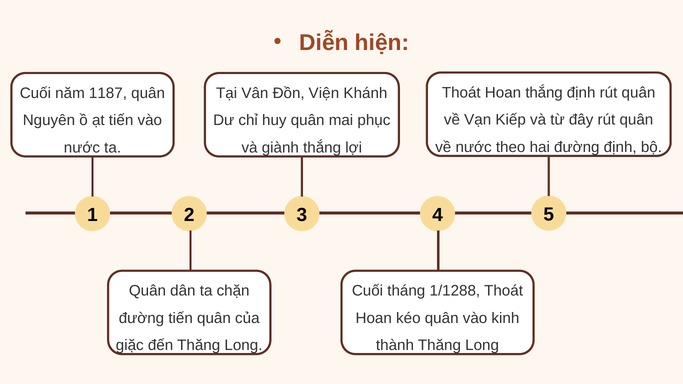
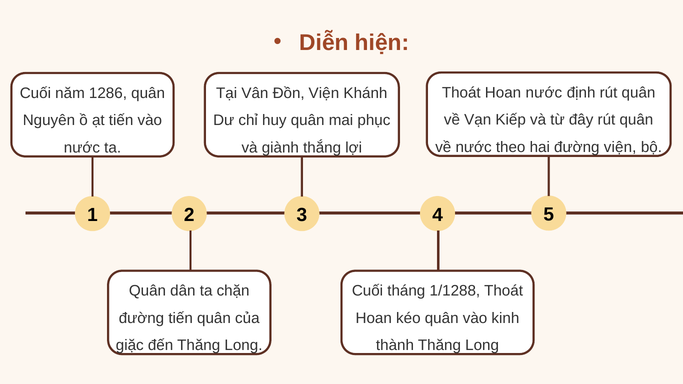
Hoan thắng: thắng -> nước
1187: 1187 -> 1286
đường định: định -> viện
